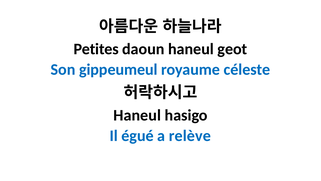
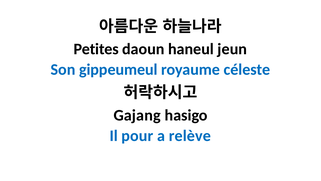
geot: geot -> jeun
Haneul at (137, 115): Haneul -> Gajang
égué: égué -> pour
